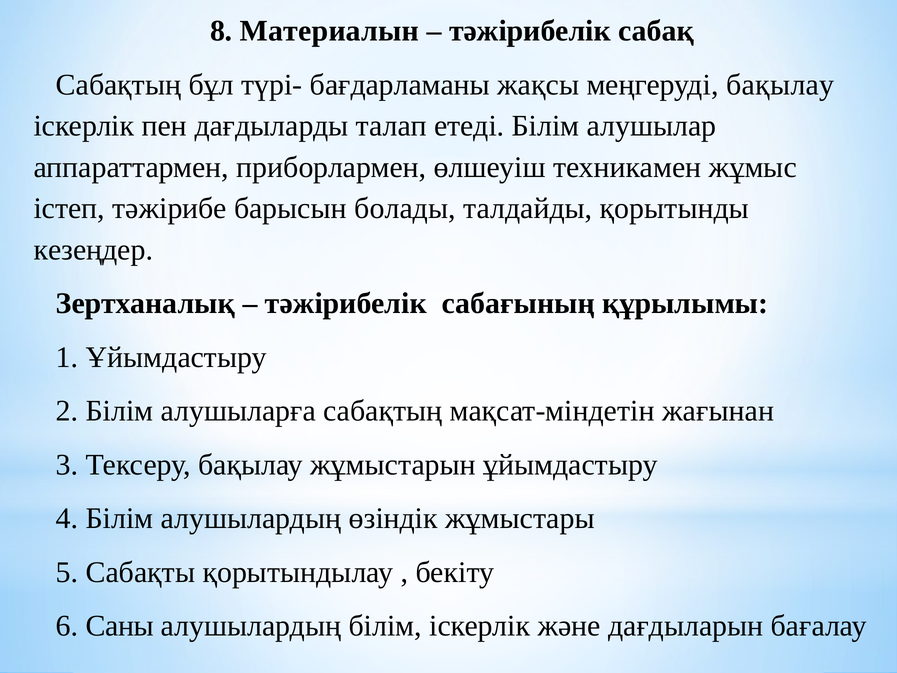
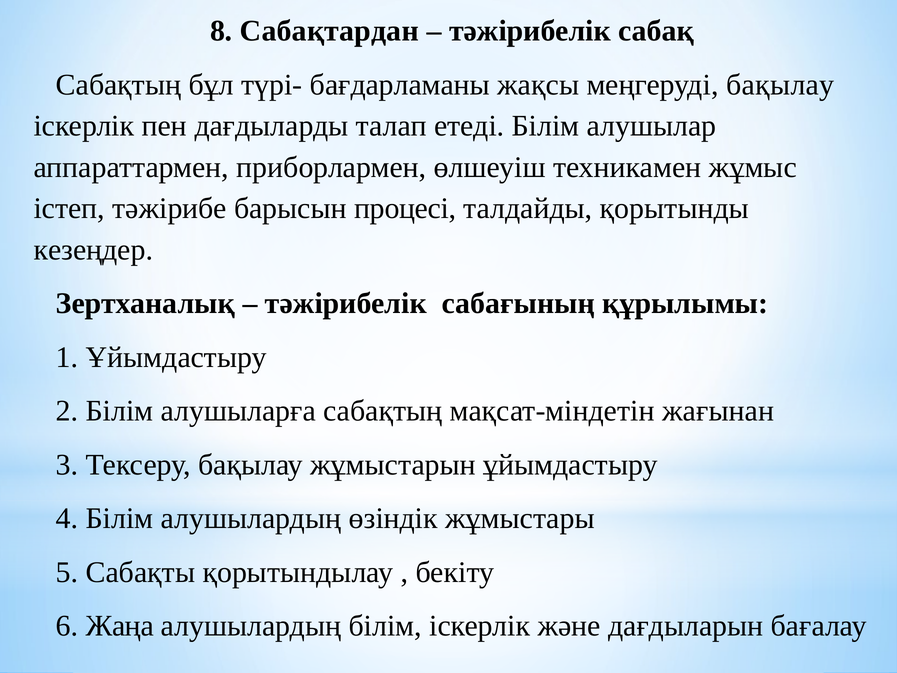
Материалын: Материалын -> Сабақтардан
болады: болады -> процесі
Саны: Саны -> Жаңа
